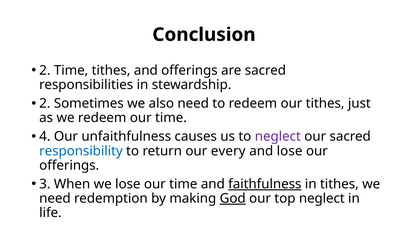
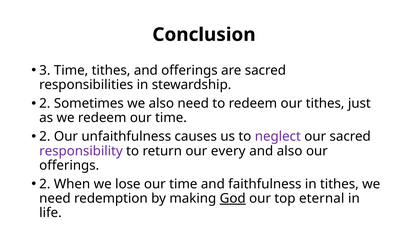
2 at (45, 71): 2 -> 3
4 at (45, 137): 4 -> 2
responsibility colour: blue -> purple
and lose: lose -> also
3 at (45, 184): 3 -> 2
faithfulness underline: present -> none
top neglect: neglect -> eternal
